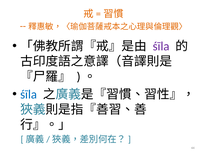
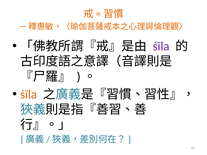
śīla at (29, 95) colour: blue -> orange
